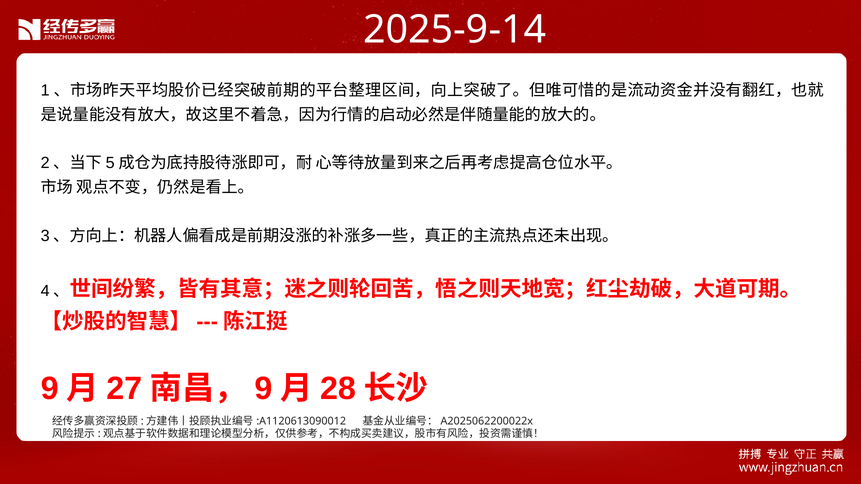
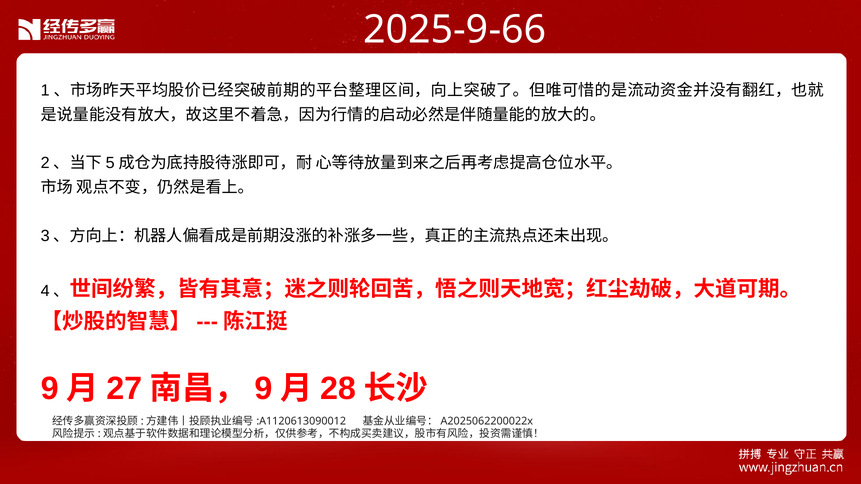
2025-9-14: 2025-9-14 -> 2025-9-66
